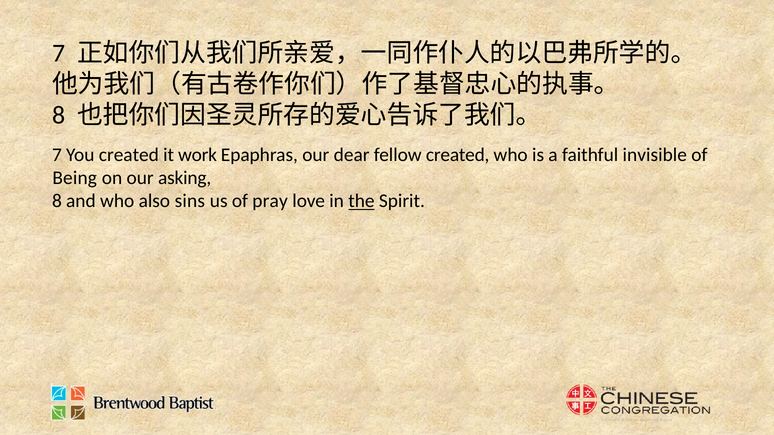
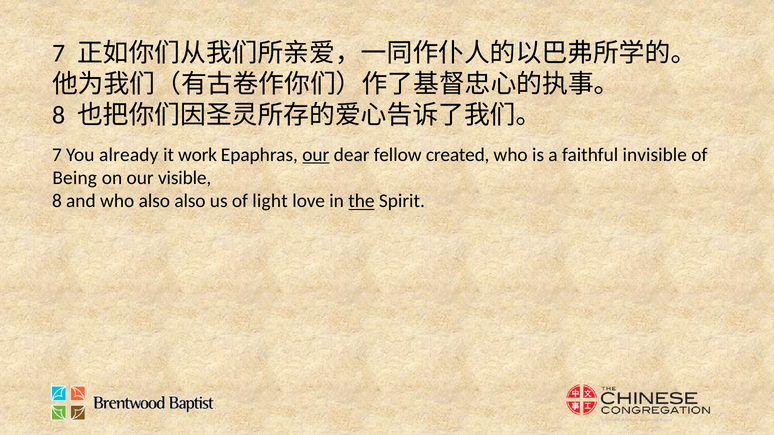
You created: created -> already
our at (316, 155) underline: none -> present
asking: asking -> visible
also sins: sins -> also
pray: pray -> light
